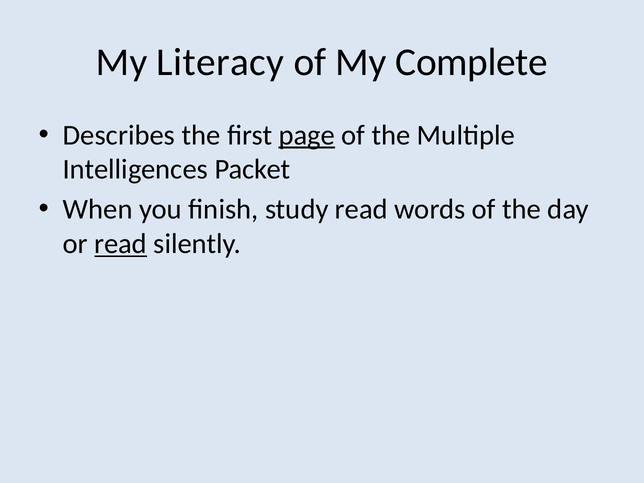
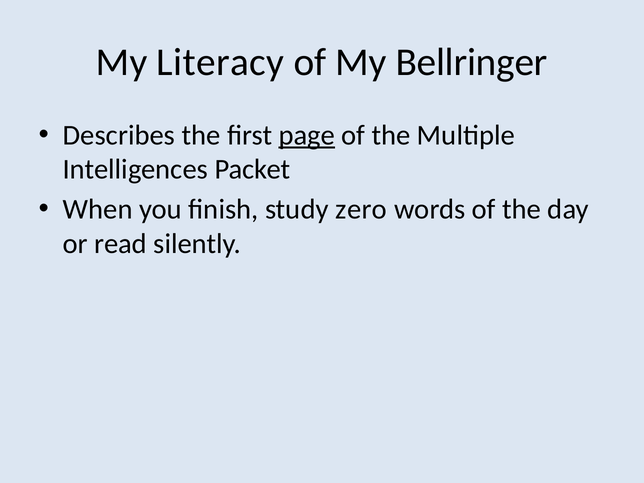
Complete: Complete -> Bellringer
study read: read -> zero
read at (121, 244) underline: present -> none
